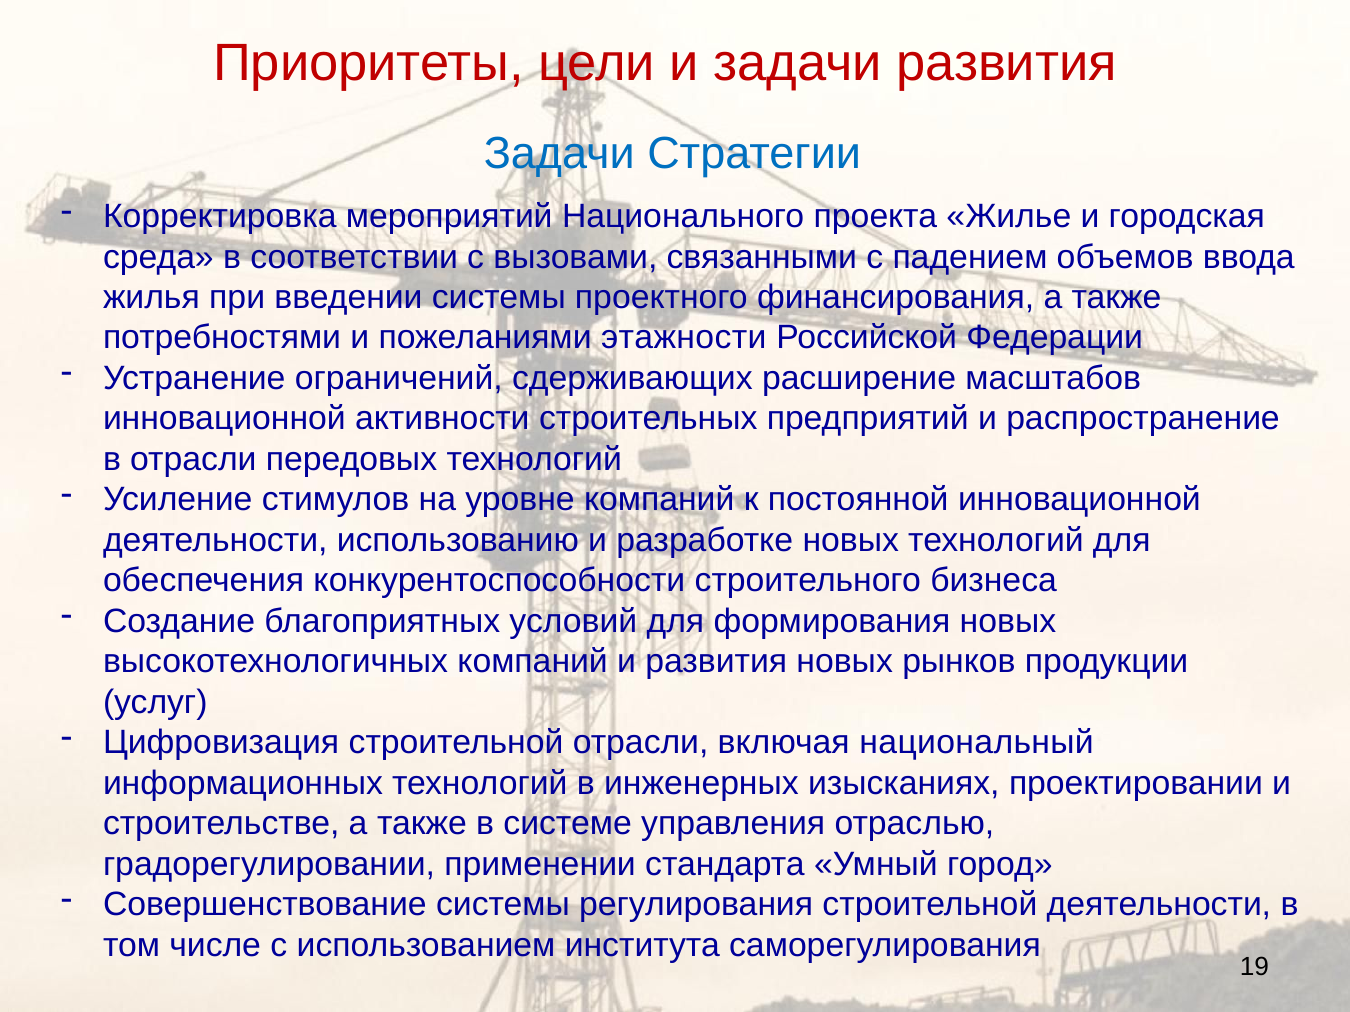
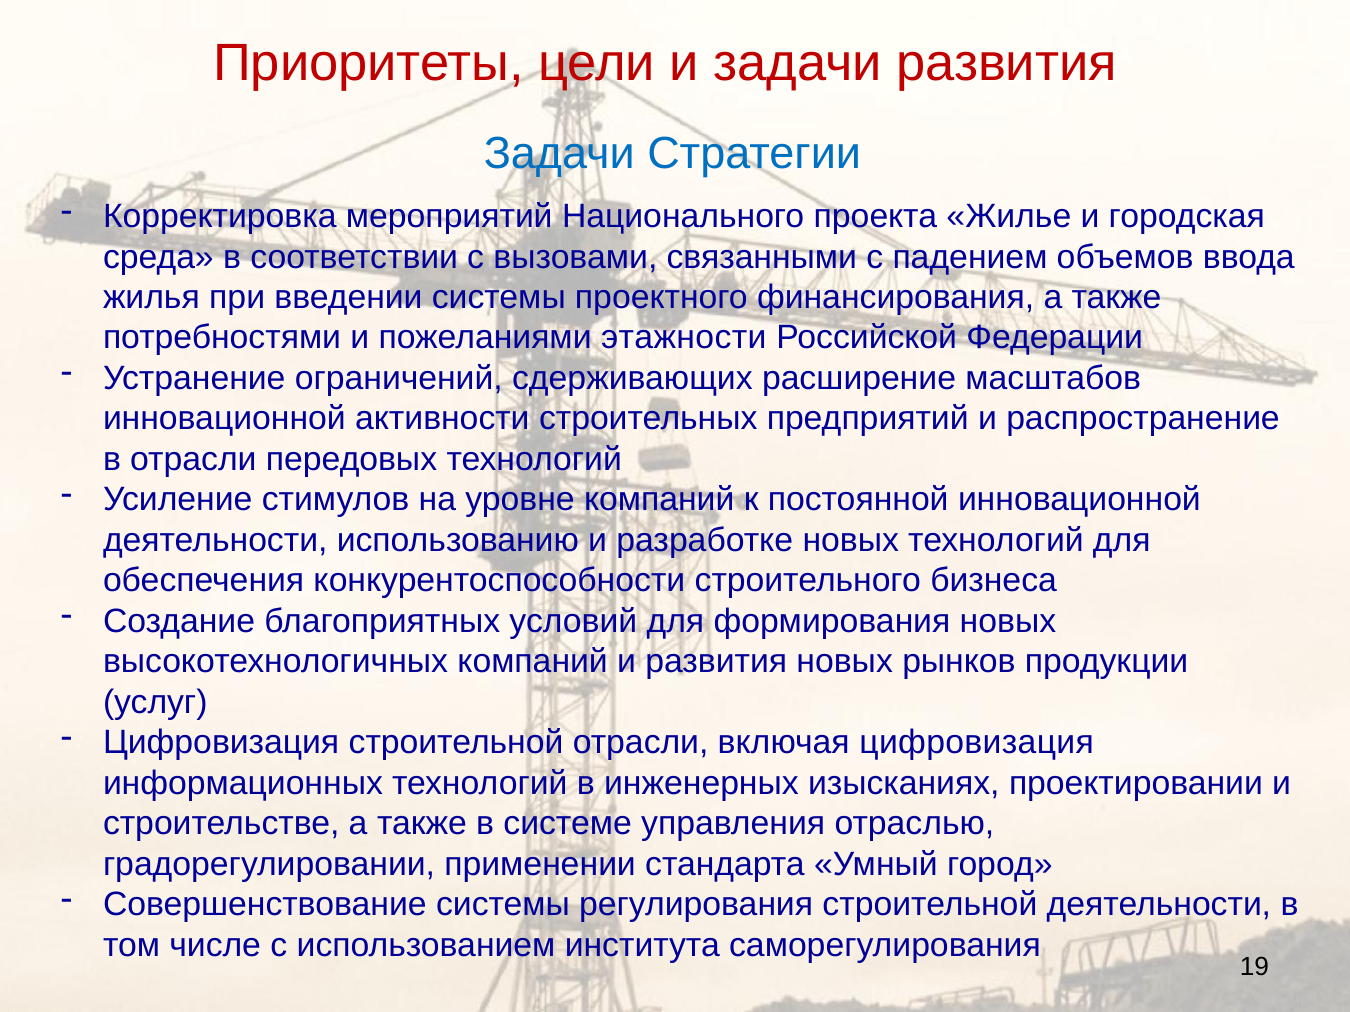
включая национальный: национальный -> цифровизация
